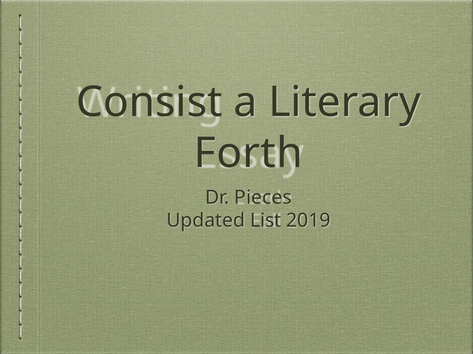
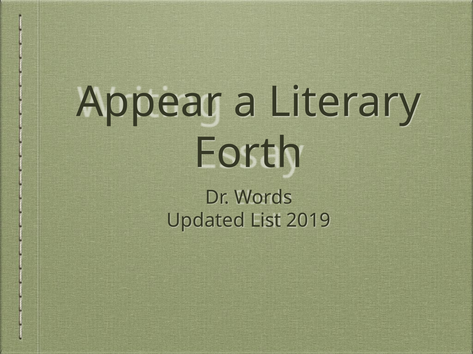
Consist: Consist -> Appear
Pieces: Pieces -> Words
